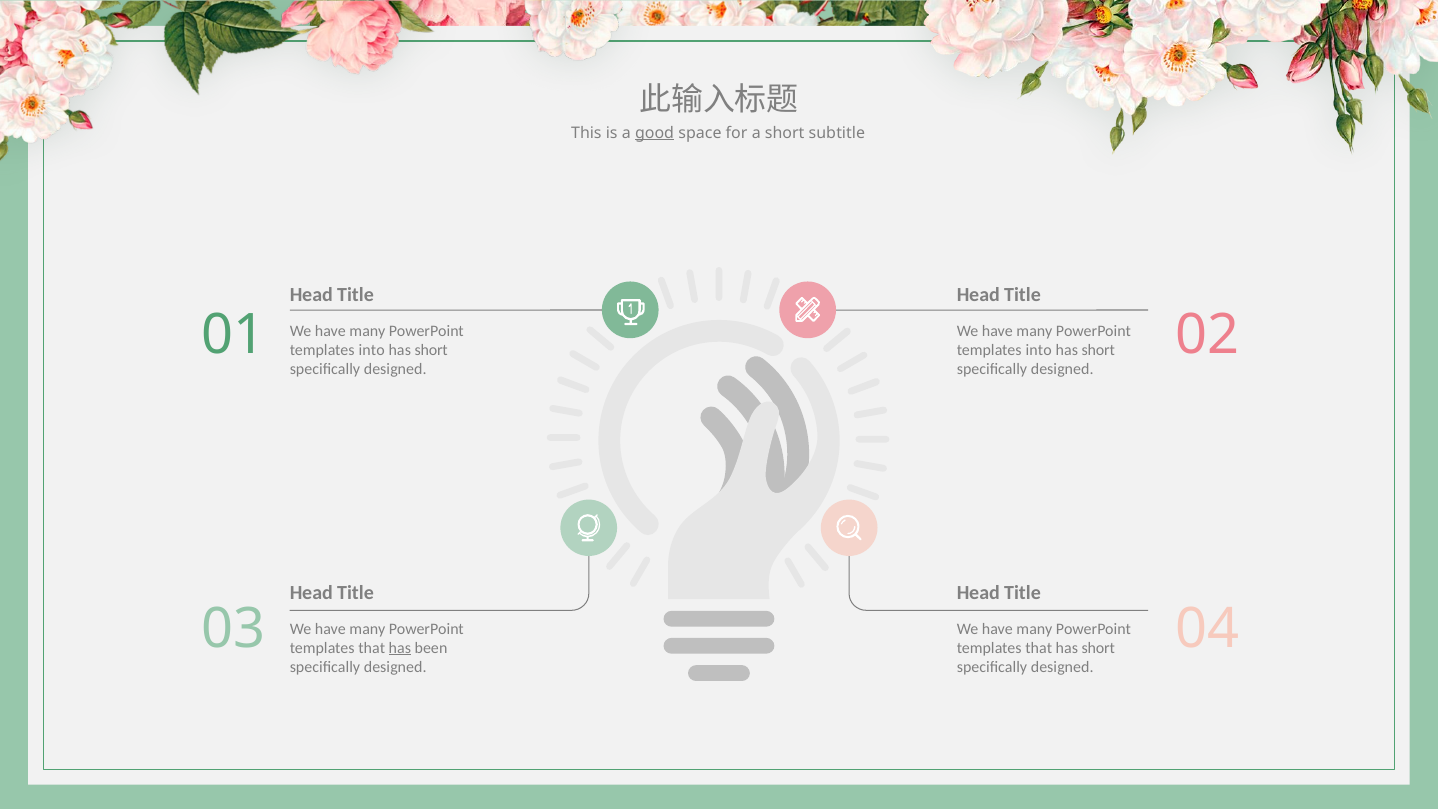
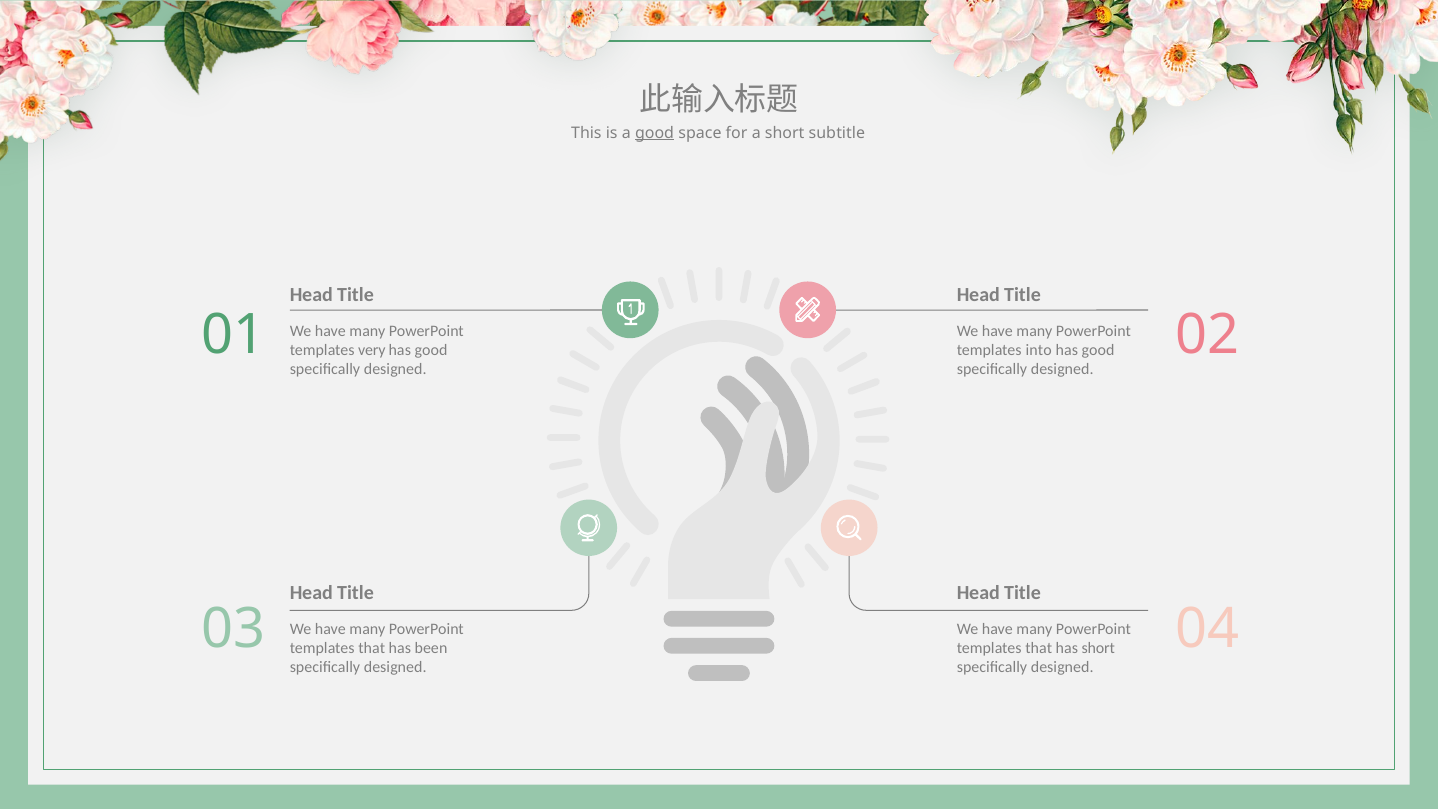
into at (372, 350): into -> very
short at (431, 350): short -> good
short at (1098, 350): short -> good
has at (400, 648) underline: present -> none
